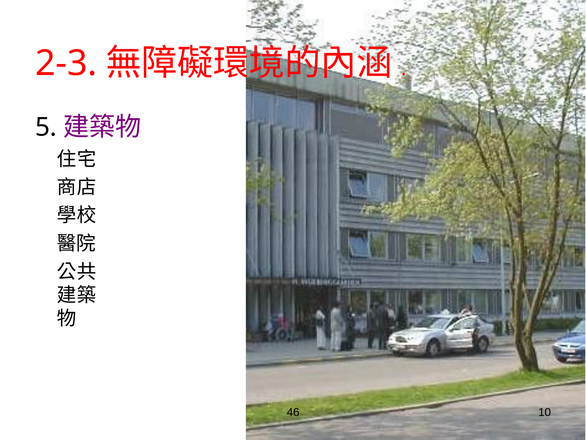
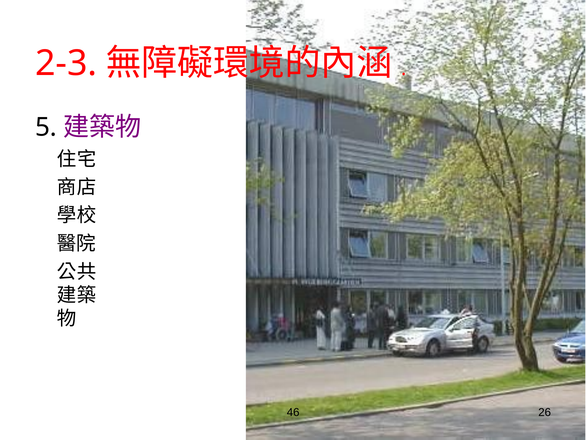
10: 10 -> 26
